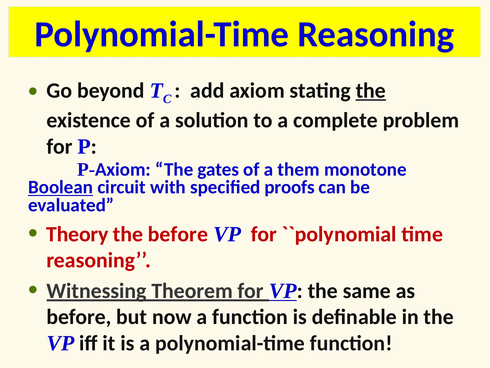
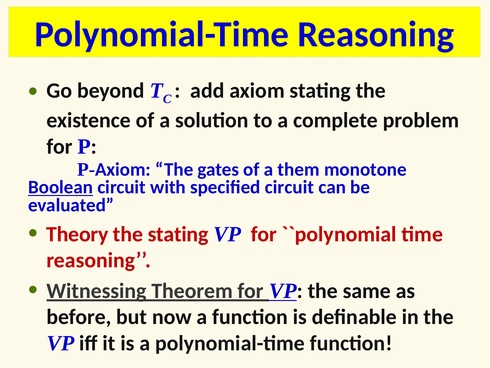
the at (371, 91) underline: present -> none
specified proofs: proofs -> circuit
the before: before -> stating
